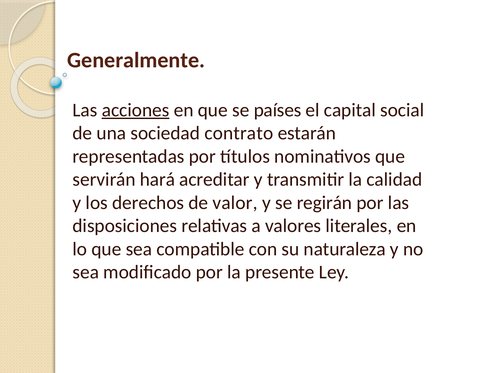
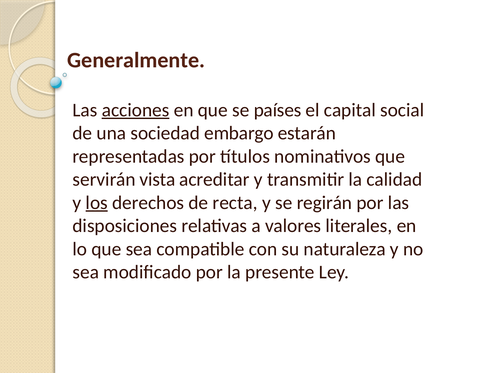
contrato: contrato -> embargo
hará: hará -> vista
los underline: none -> present
valor: valor -> recta
